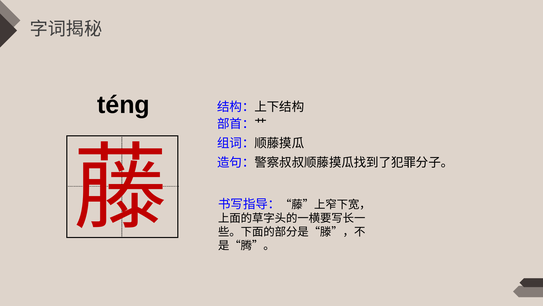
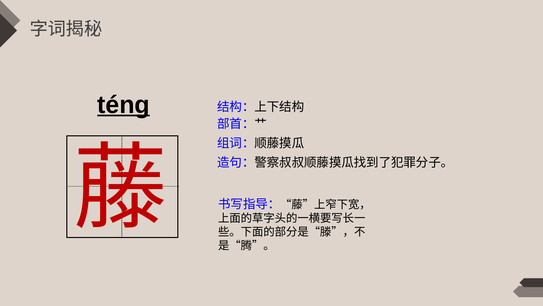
téng underline: none -> present
